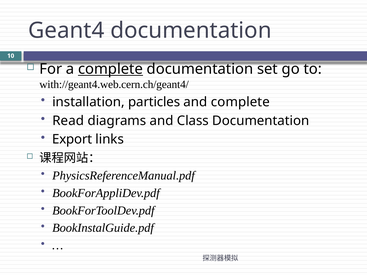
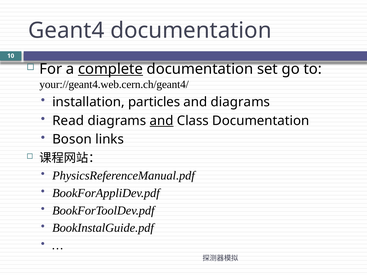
with://geant4.web.cern.ch/geant4/: with://geant4.web.cern.ch/geant4/ -> your://geant4.web.cern.ch/geant4/
and complete: complete -> diagrams
and at (162, 121) underline: none -> present
Export: Export -> Boson
